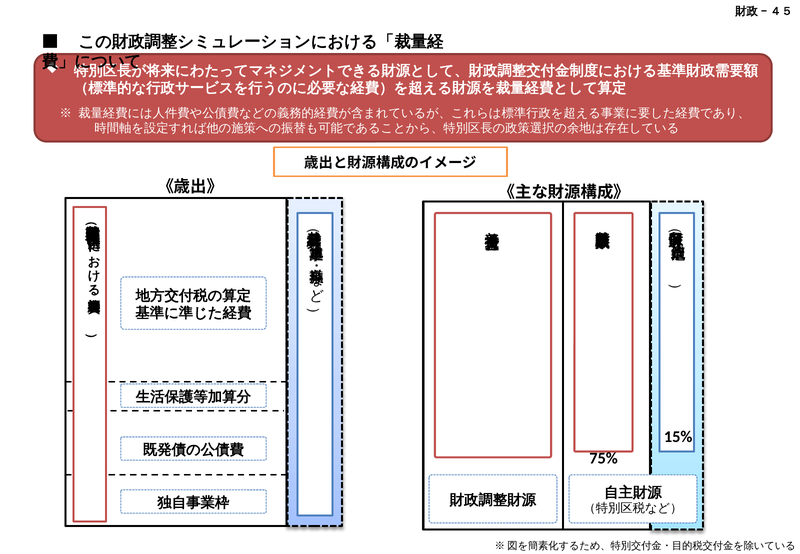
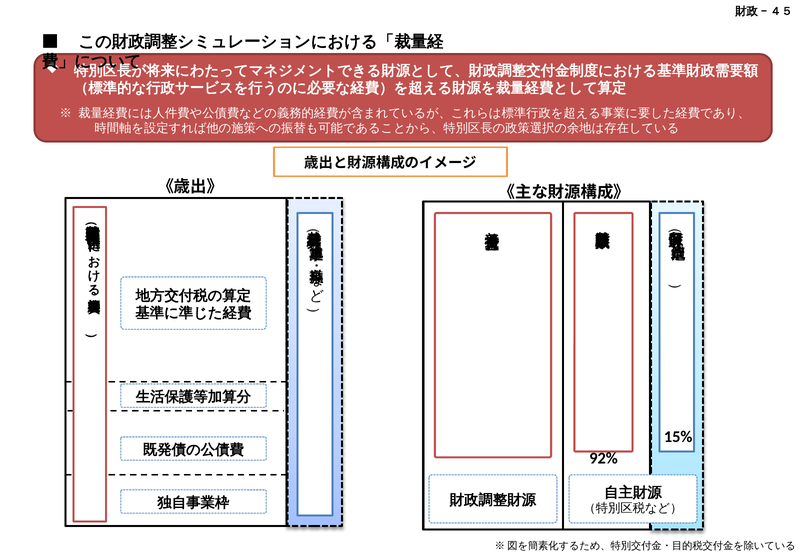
75%: 75% -> 92%
